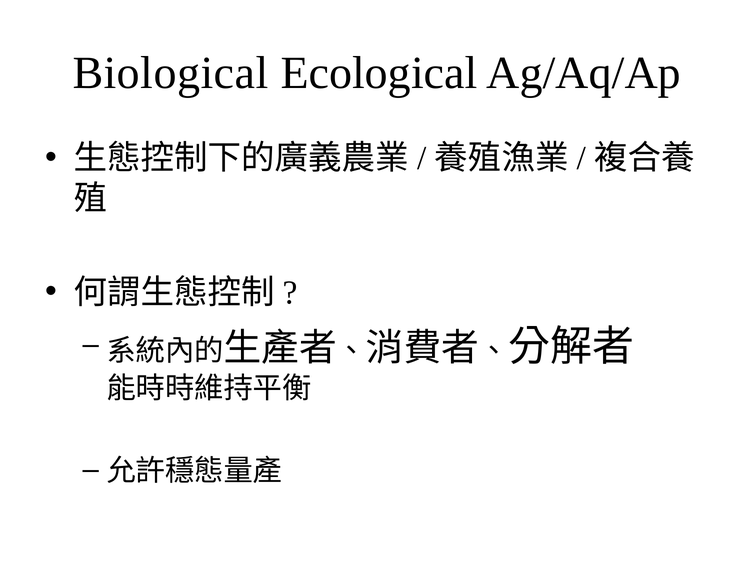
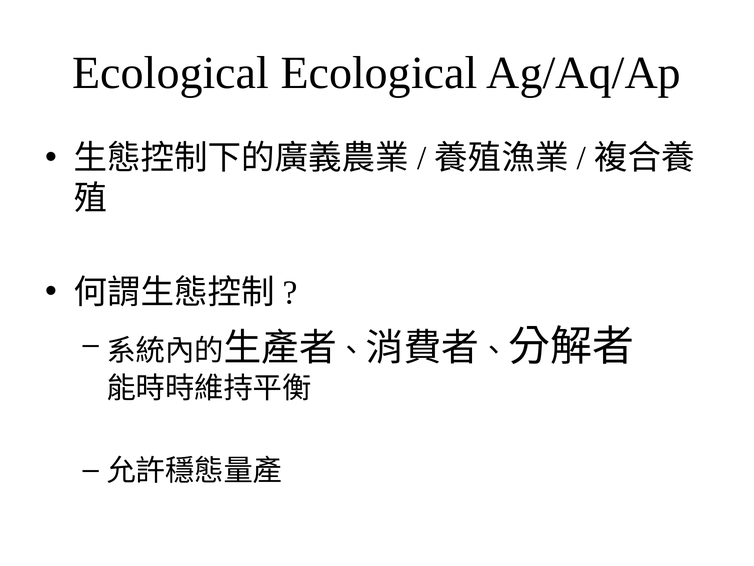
Biological at (170, 73): Biological -> Ecological
